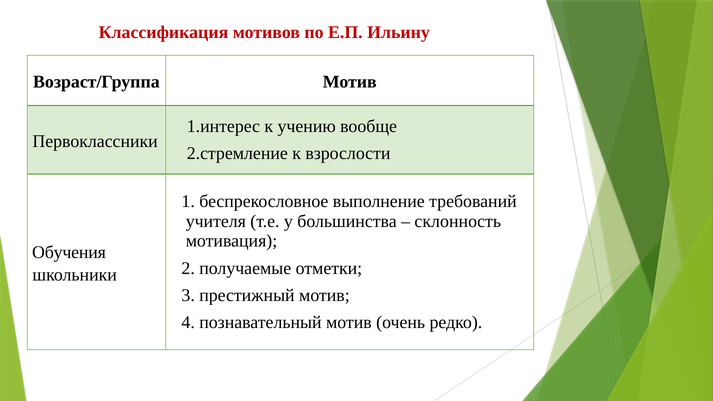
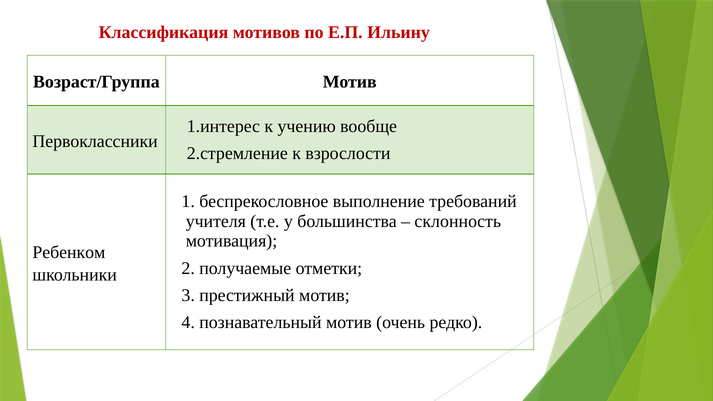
Обучения: Обучения -> Ребенком
